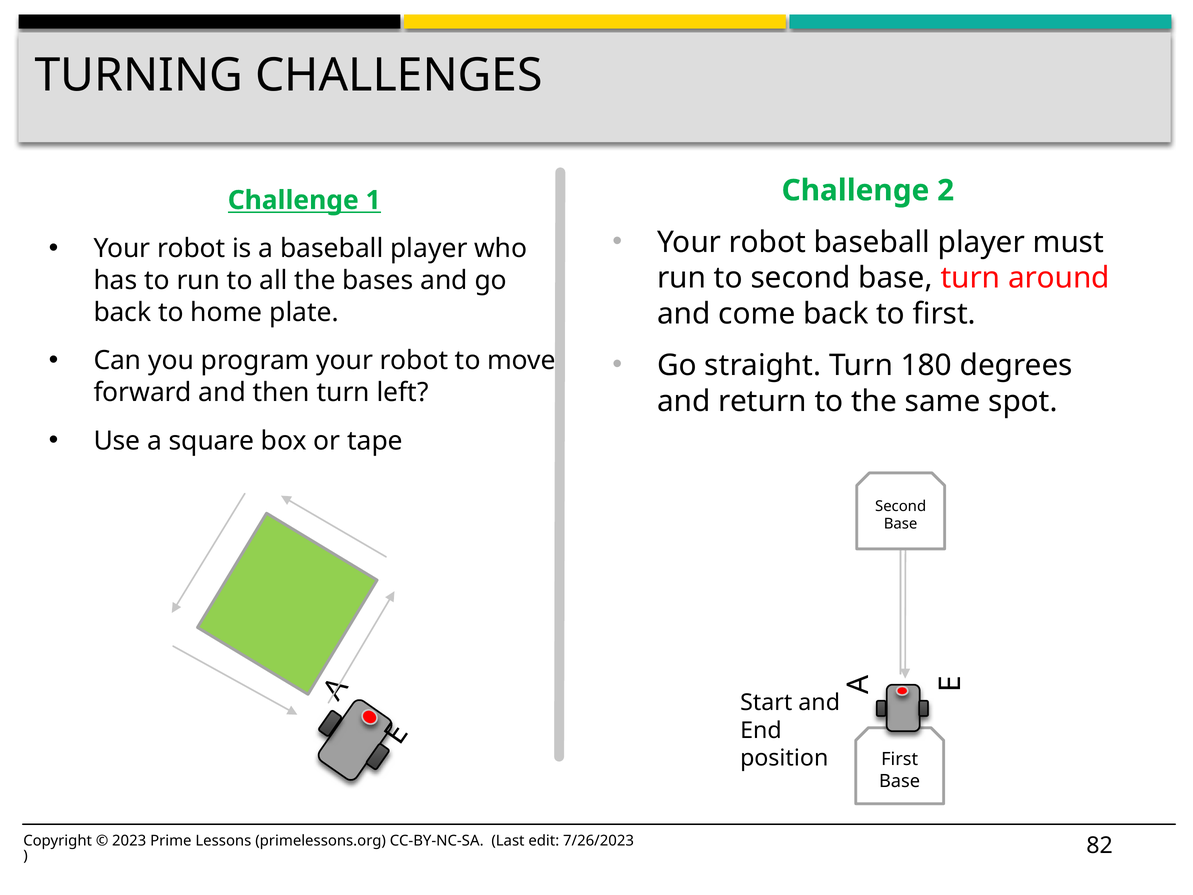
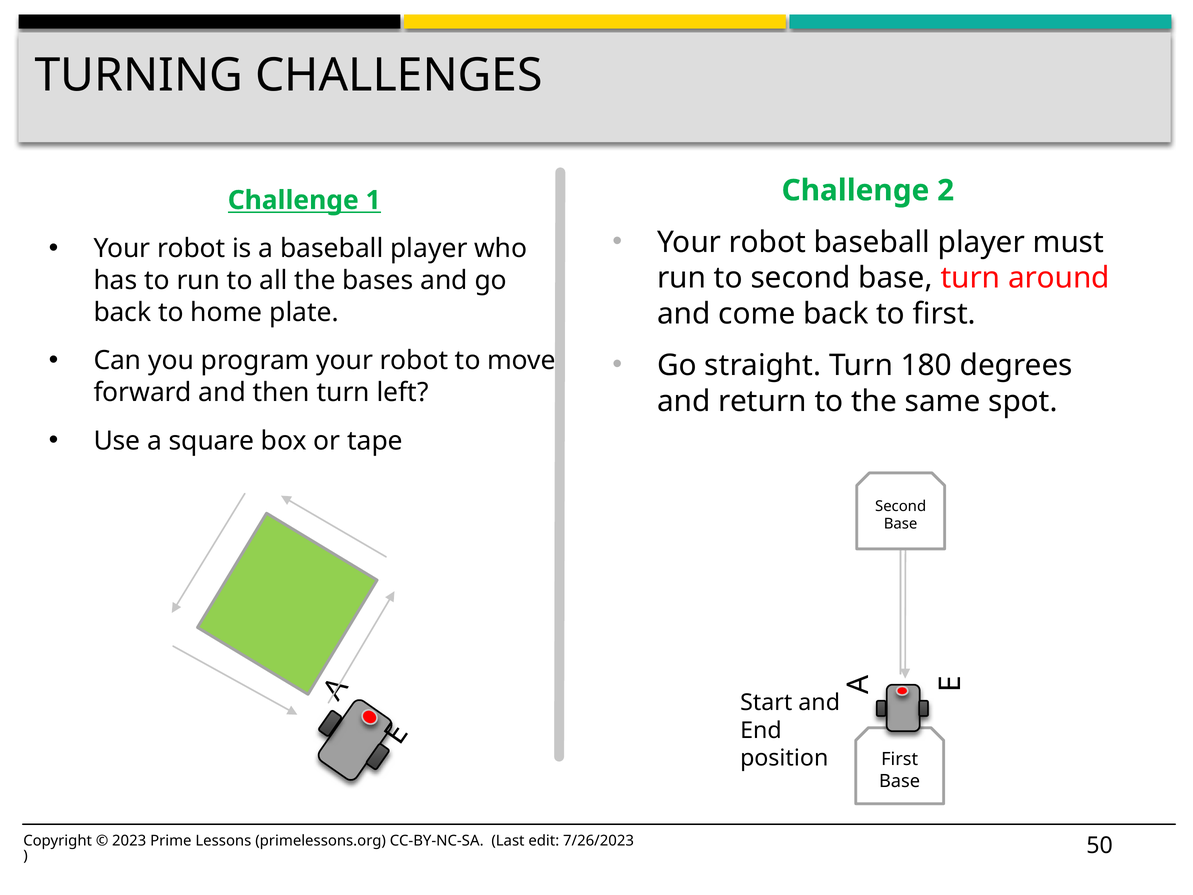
82: 82 -> 50
